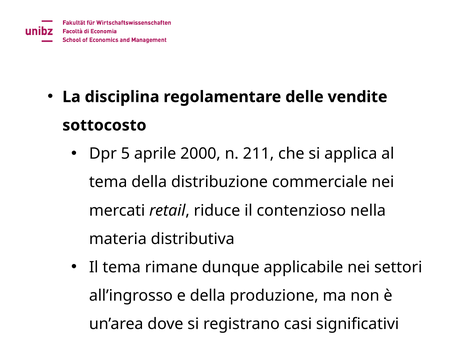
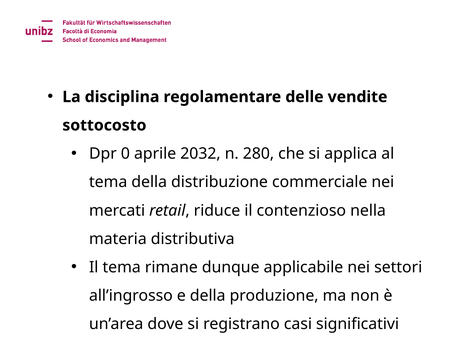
5: 5 -> 0
2000: 2000 -> 2032
211: 211 -> 280
